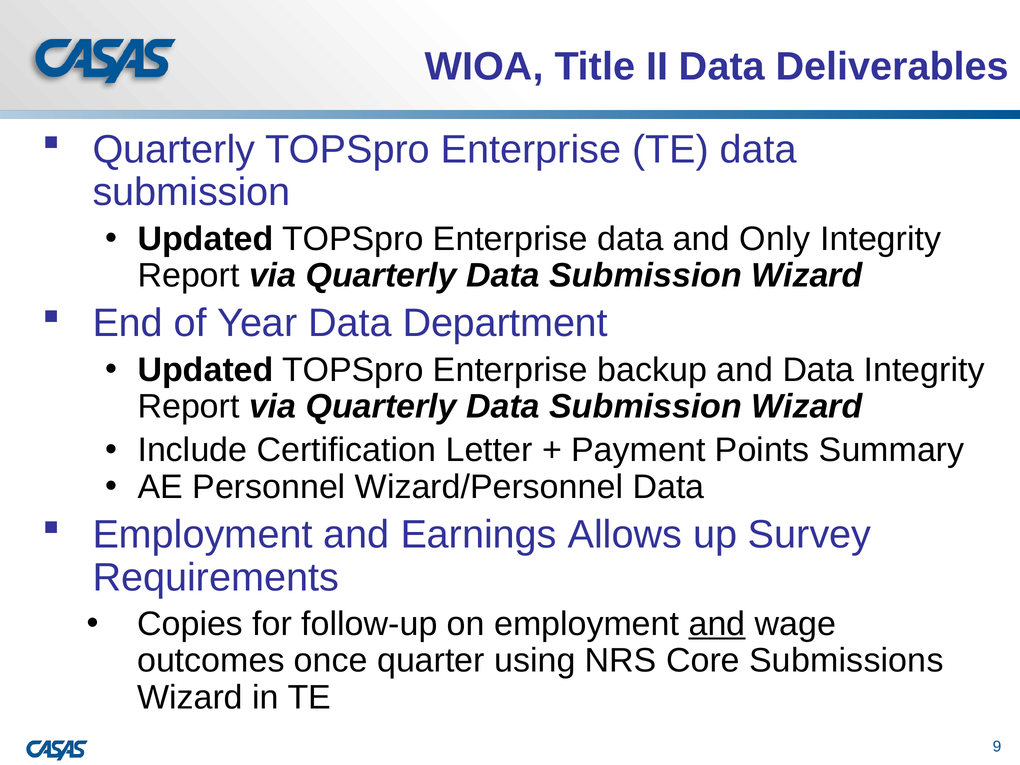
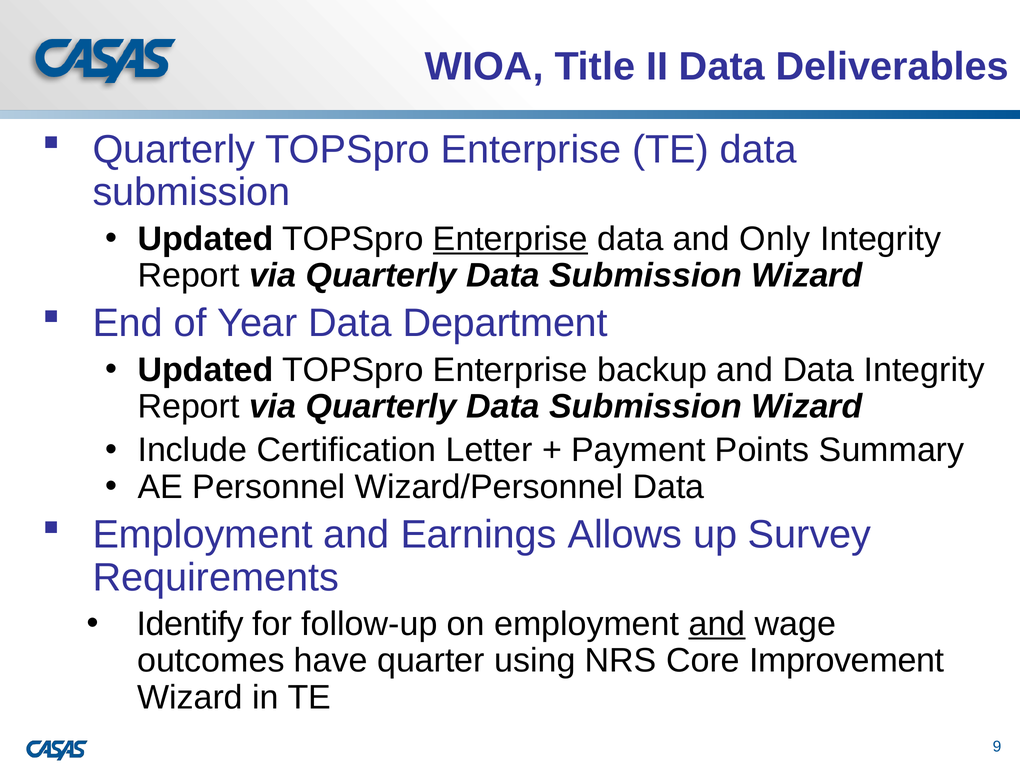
Enterprise at (510, 239) underline: none -> present
Copies: Copies -> Identify
once: once -> have
Submissions: Submissions -> Improvement
